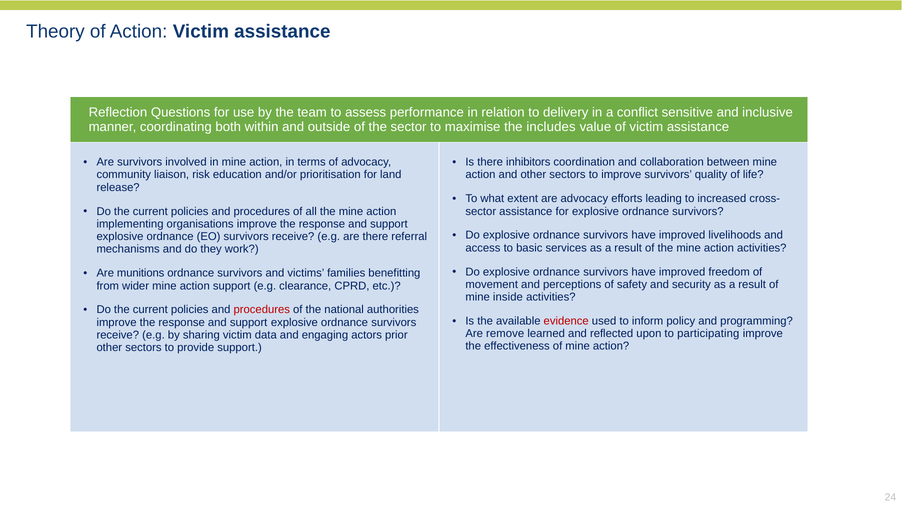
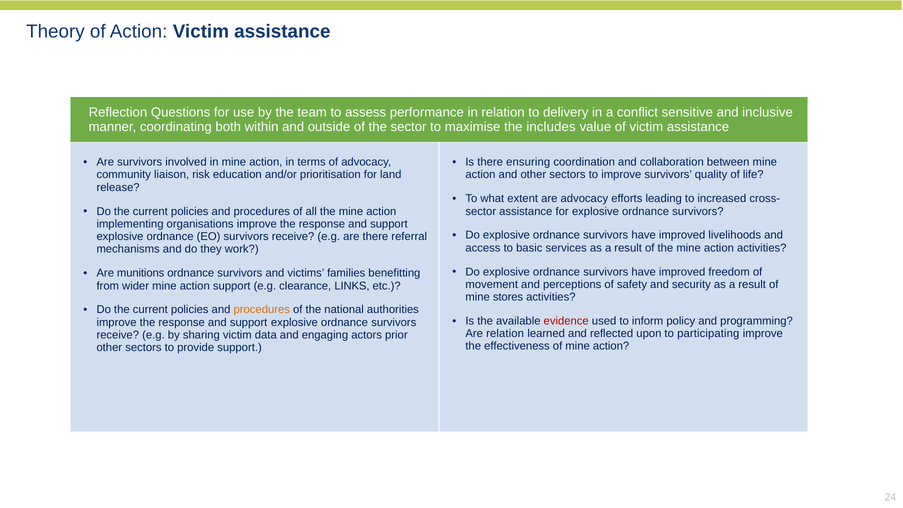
inhibitors: inhibitors -> ensuring
CPRD: CPRD -> LINKS
inside: inside -> stores
procedures at (262, 310) colour: red -> orange
Are remove: remove -> relation
